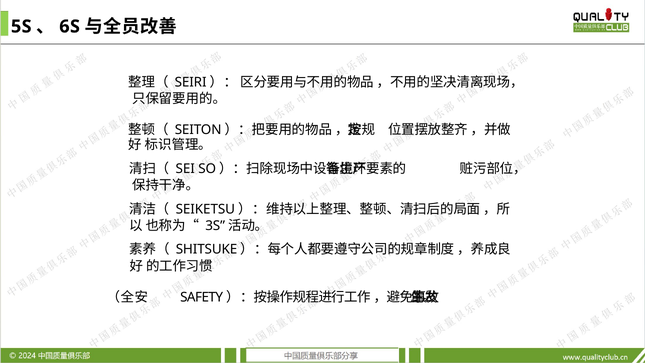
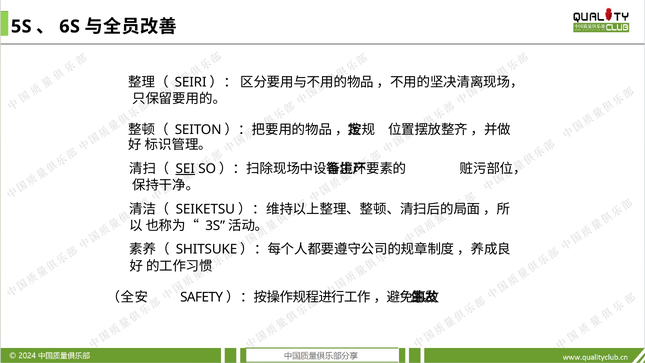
SEI underline: none -> present
